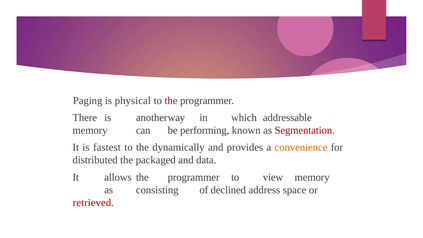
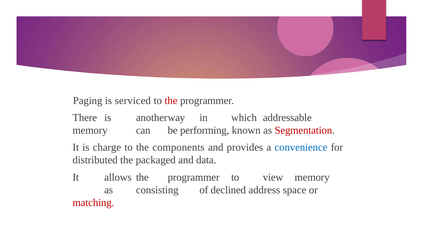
physical: physical -> serviced
fastest: fastest -> charge
dynamically: dynamically -> components
convenience colour: orange -> blue
retrieved: retrieved -> matching
